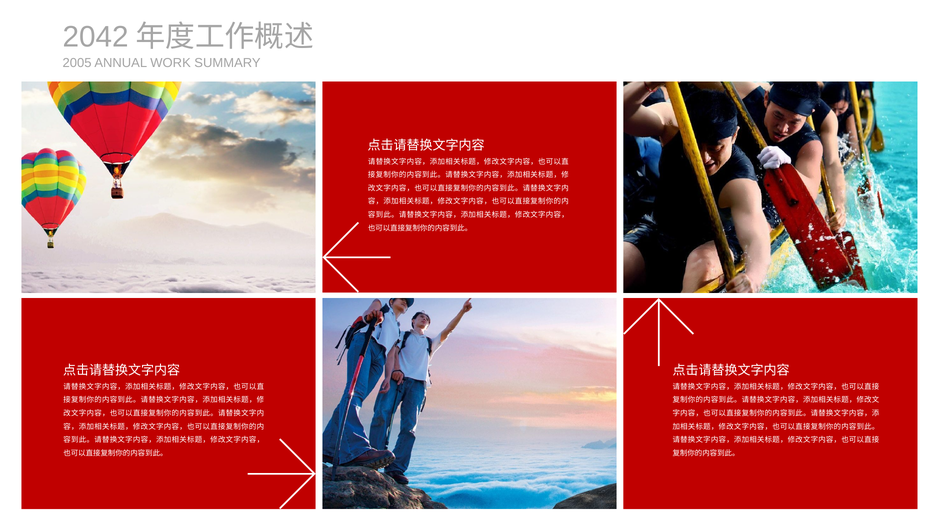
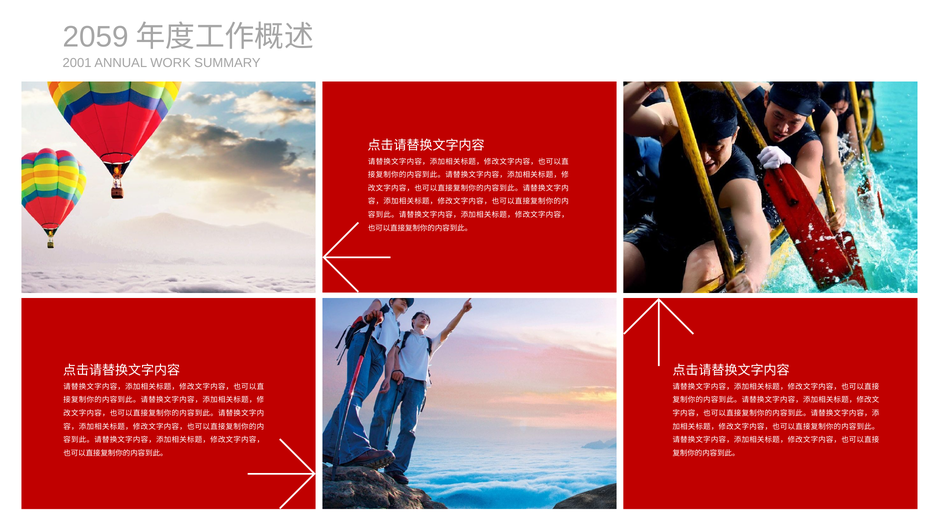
2042: 2042 -> 2059
2005: 2005 -> 2001
